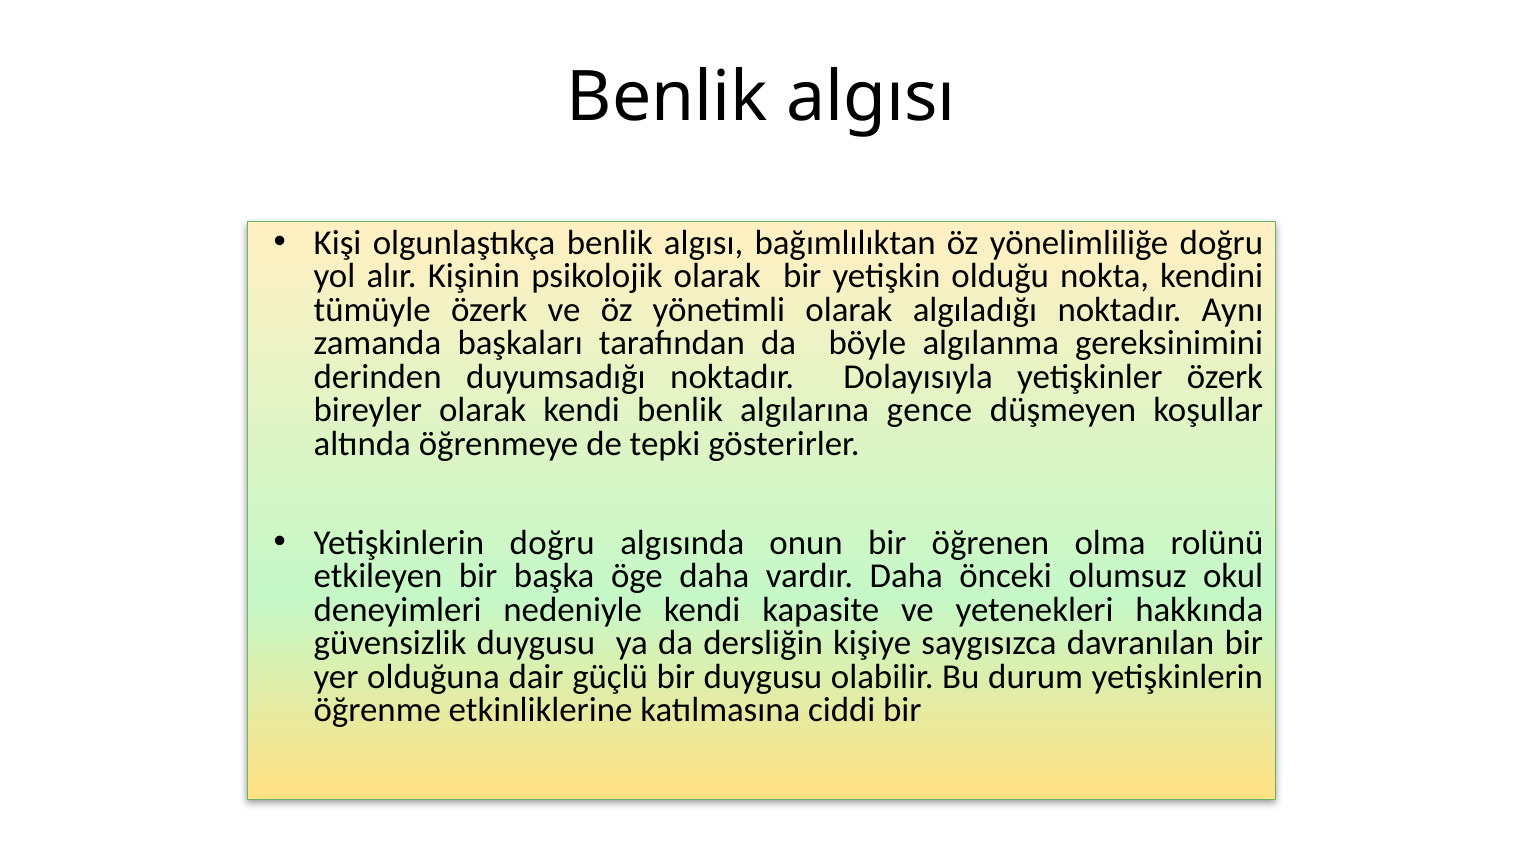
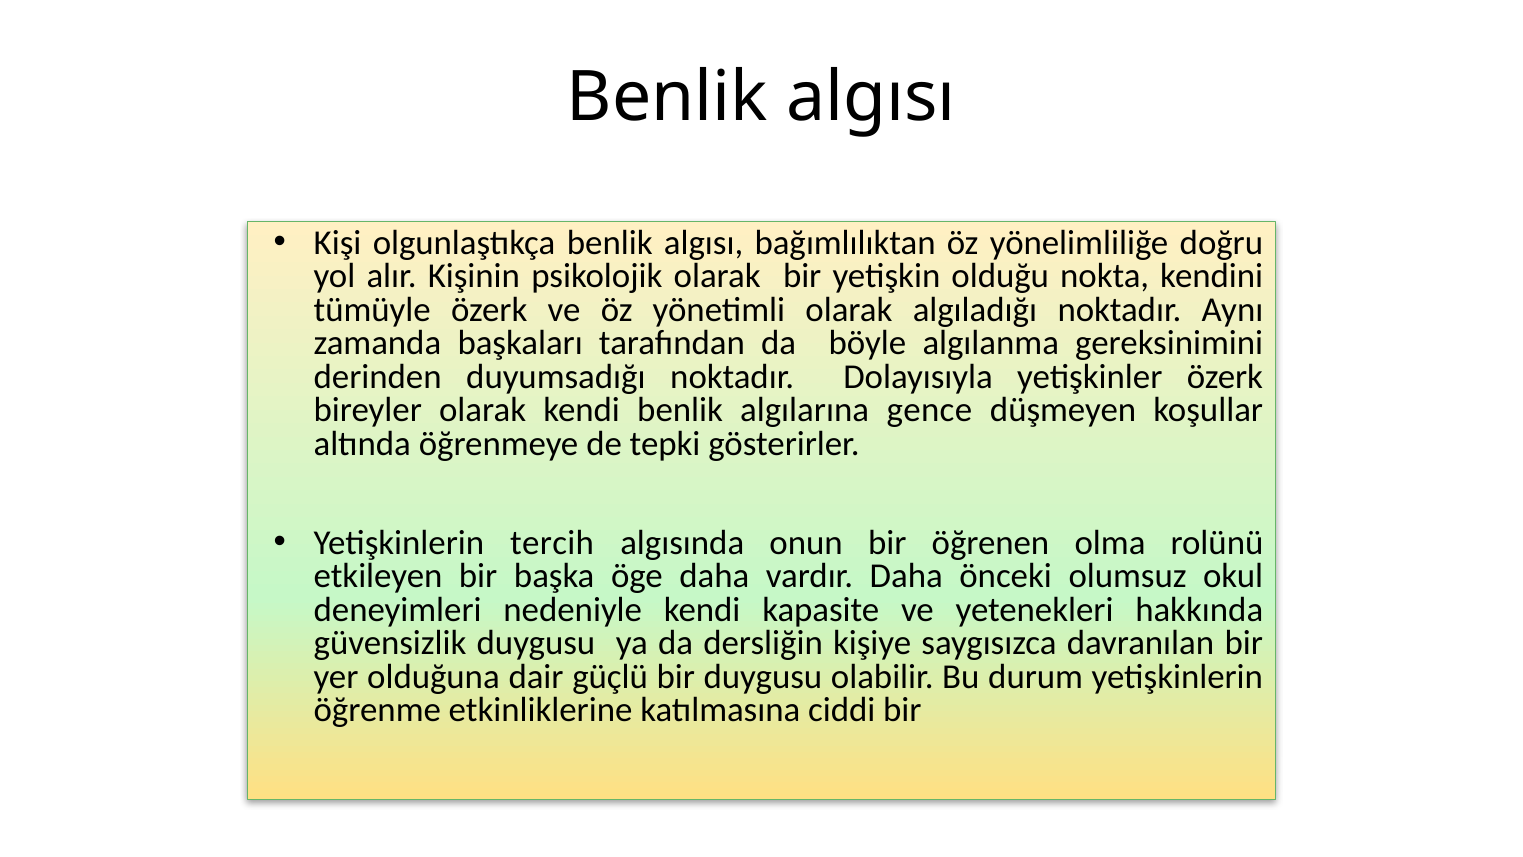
Yetişkinlerin doğru: doğru -> tercih
